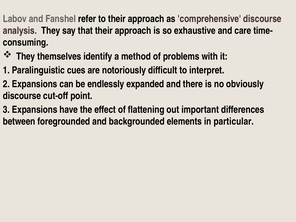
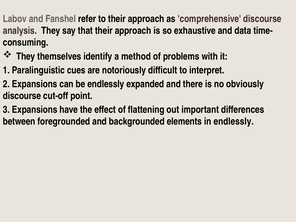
care: care -> data
in particular: particular -> endlessly
